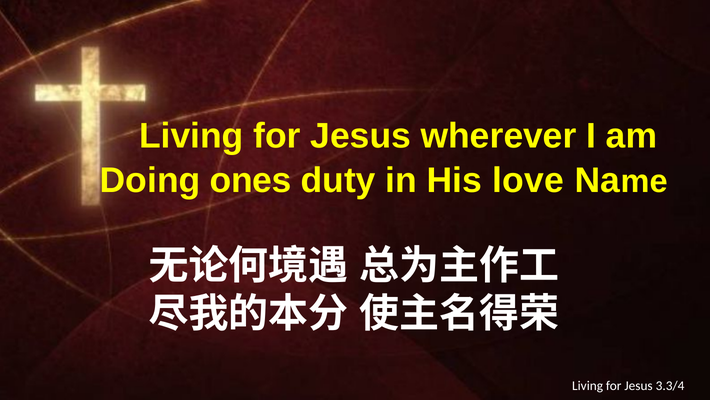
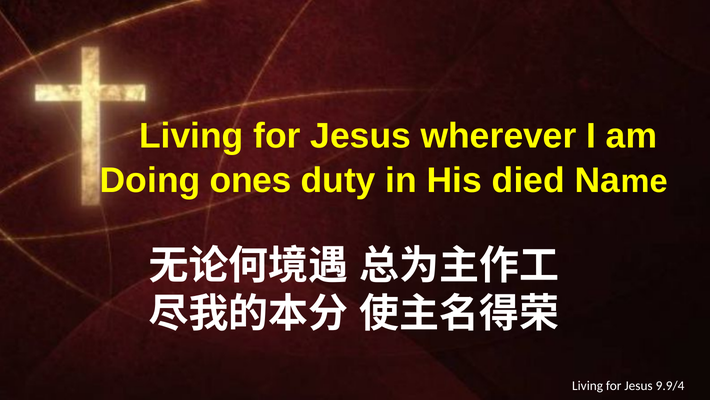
love: love -> died
3.3/4: 3.3/4 -> 9.9/4
